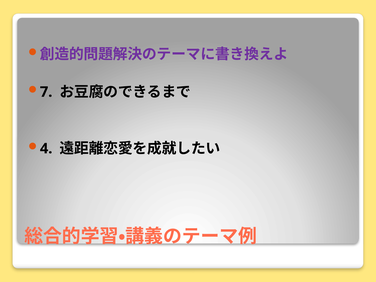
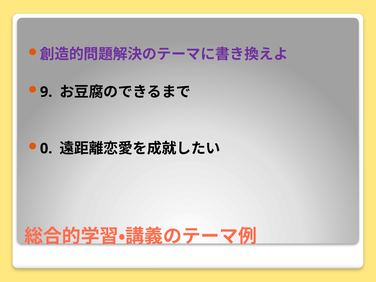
7: 7 -> 9
4: 4 -> 0
